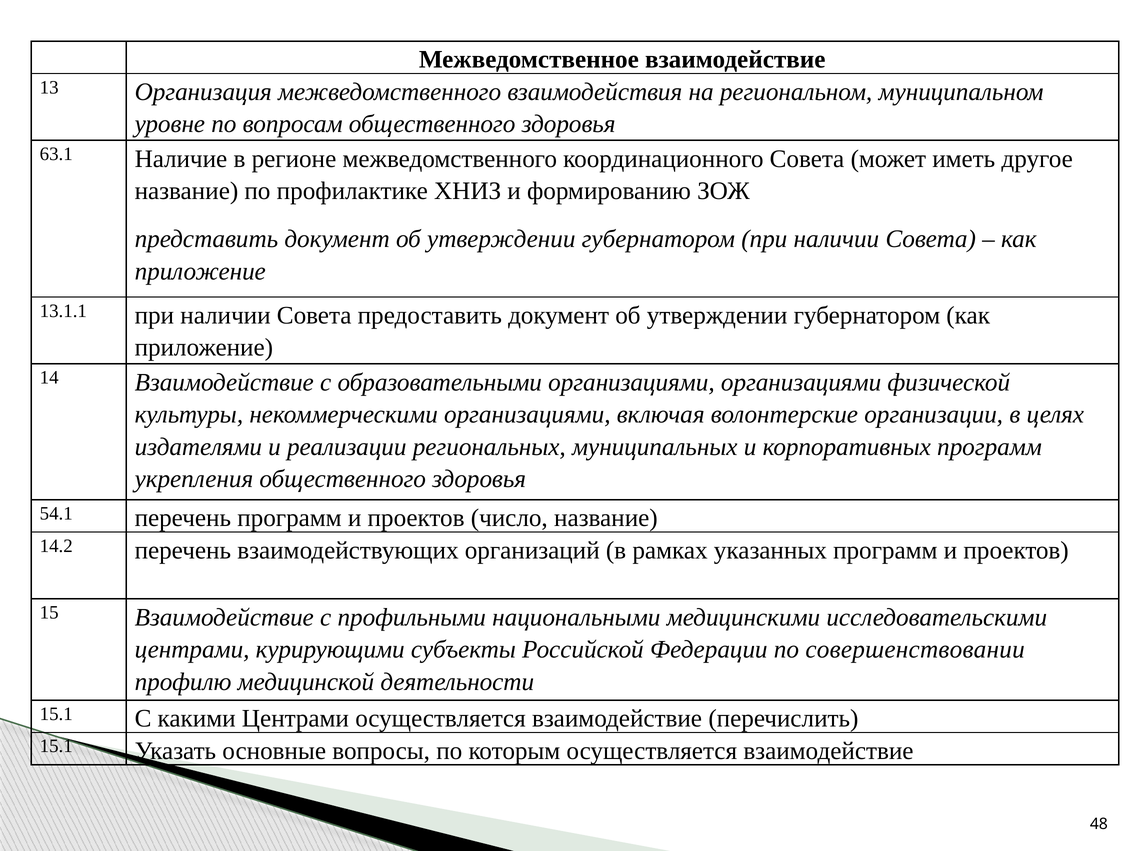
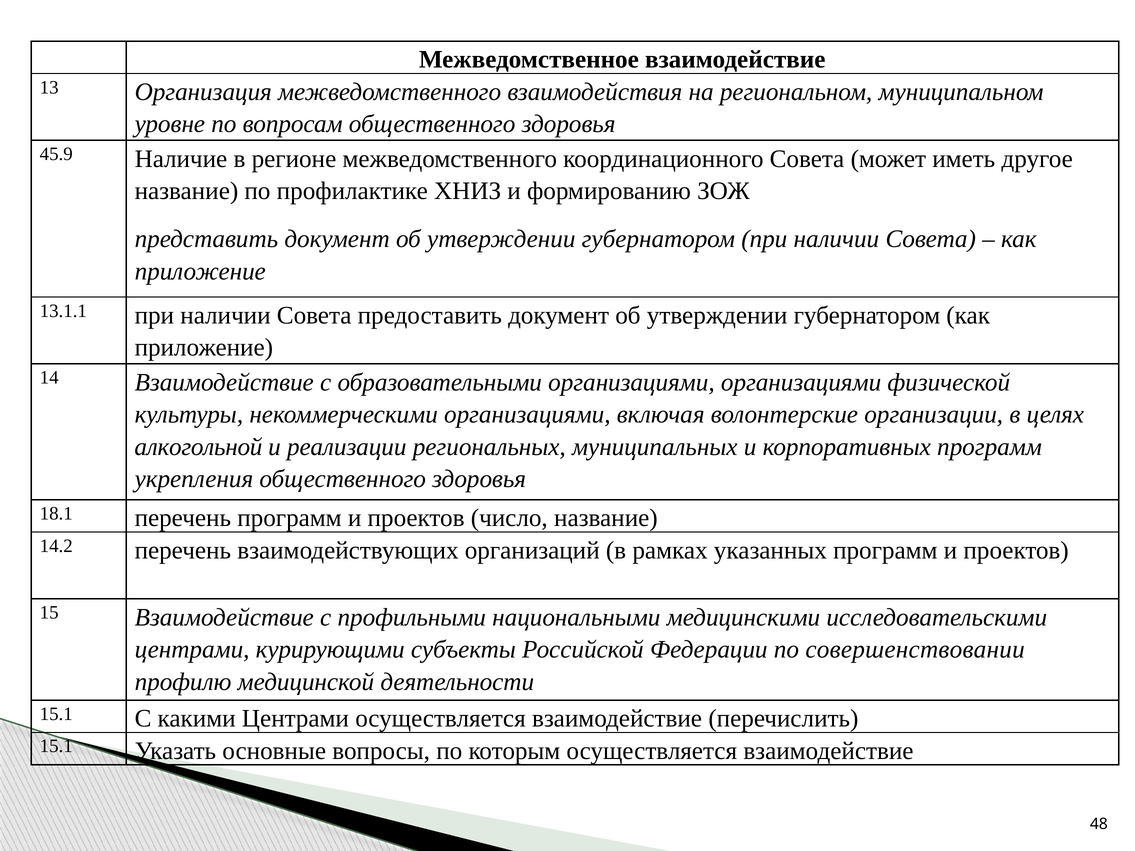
63.1: 63.1 -> 45.9
издателями: издателями -> алкогольной
54.1: 54.1 -> 18.1
